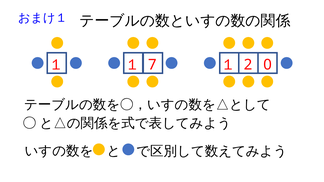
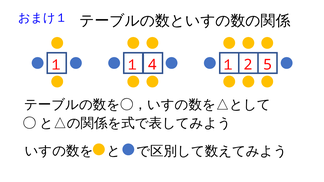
7: 7 -> 4
0: 0 -> 5
